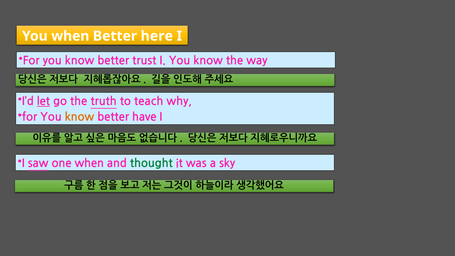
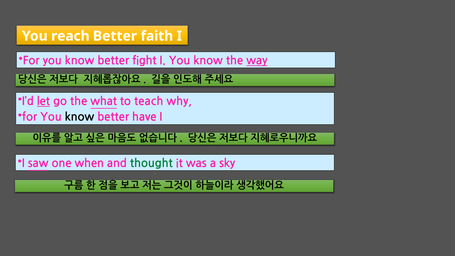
You when: when -> reach
here: here -> faith
trust: trust -> fight
way underline: none -> present
truth: truth -> what
know at (80, 117) colour: orange -> black
